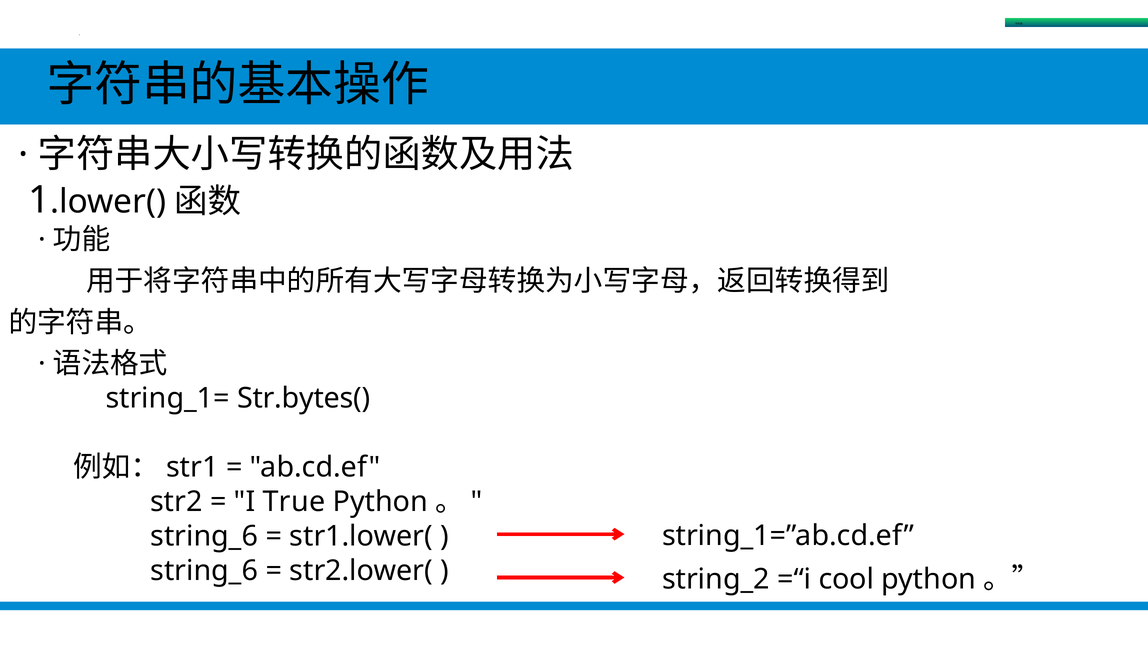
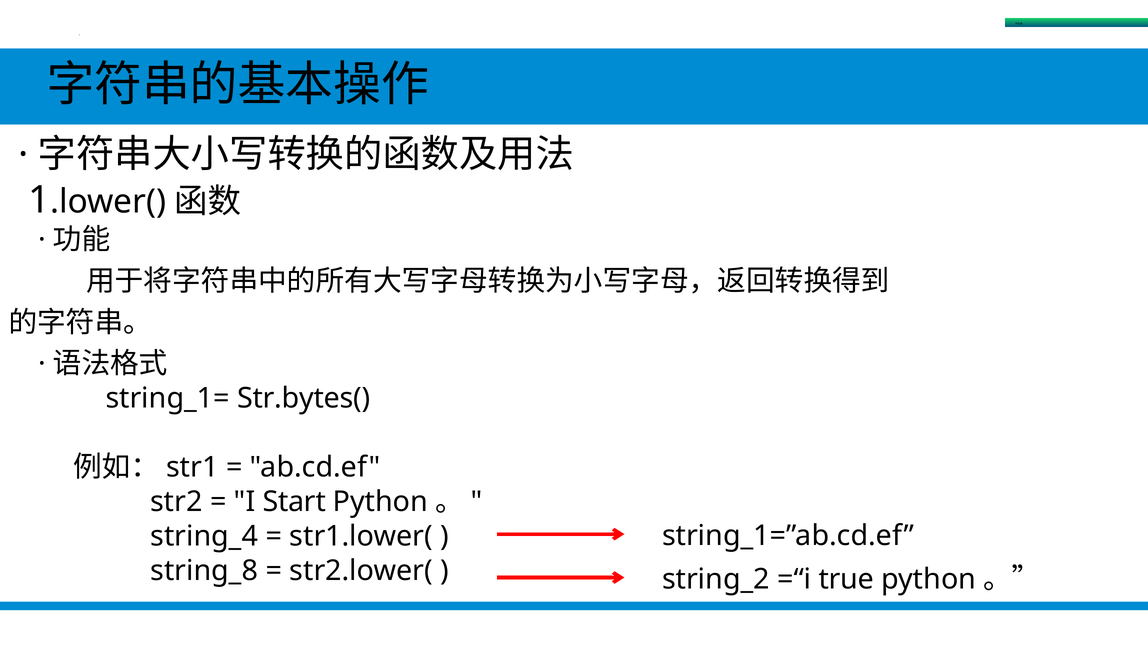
True: True -> Start
string_6 at (204, 536): string_6 -> string_4
string_6 at (204, 570): string_6 -> string_8
cool: cool -> true
